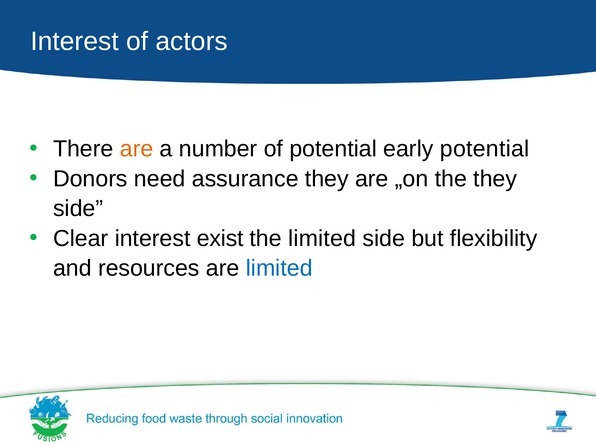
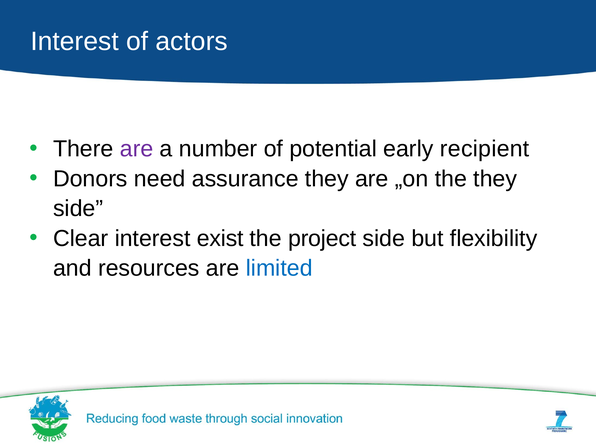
are at (137, 149) colour: orange -> purple
early potential: potential -> recipient
the limited: limited -> project
